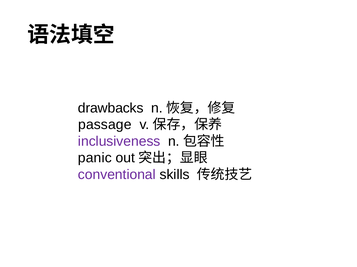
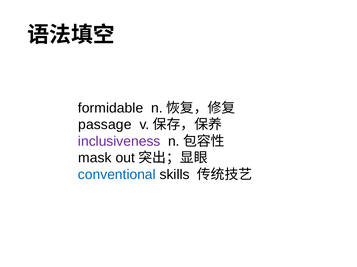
drawbacks: drawbacks -> formidable
panic: panic -> mask
conventional colour: purple -> blue
